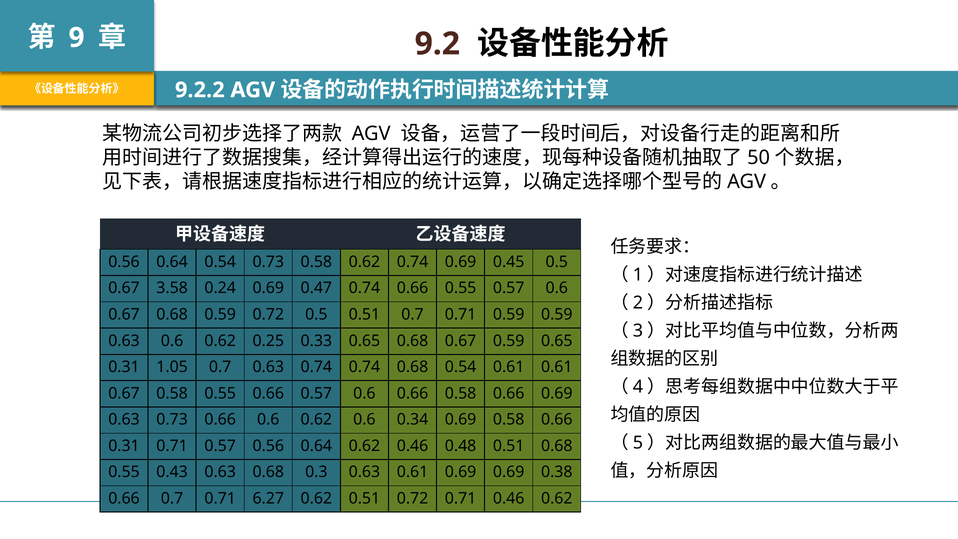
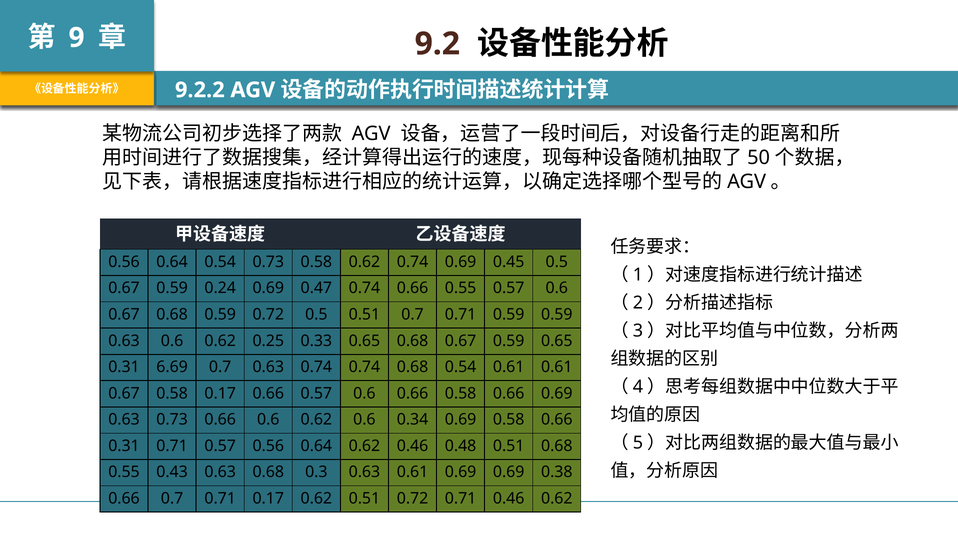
3.58 at (172, 288): 3.58 -> 0.59
1.05: 1.05 -> 6.69
0.58 0.55: 0.55 -> 0.17
0.71 6.27: 6.27 -> 0.17
